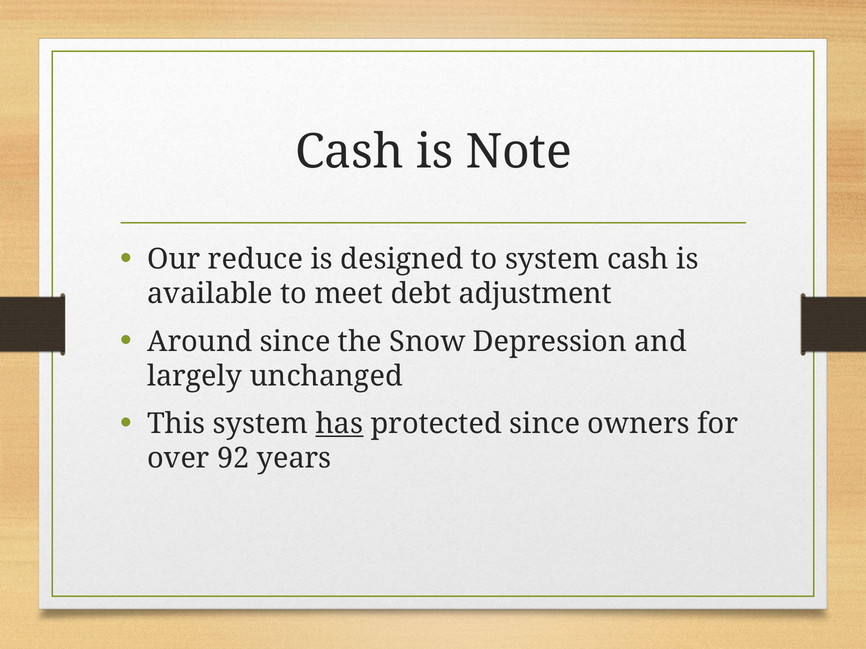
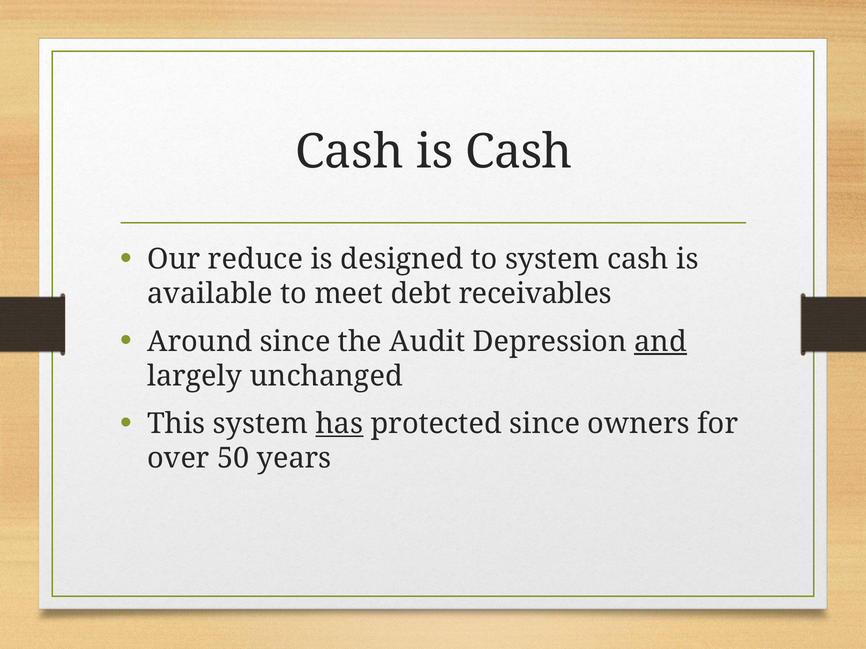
is Note: Note -> Cash
adjustment: adjustment -> receivables
Snow: Snow -> Audit
and underline: none -> present
92: 92 -> 50
